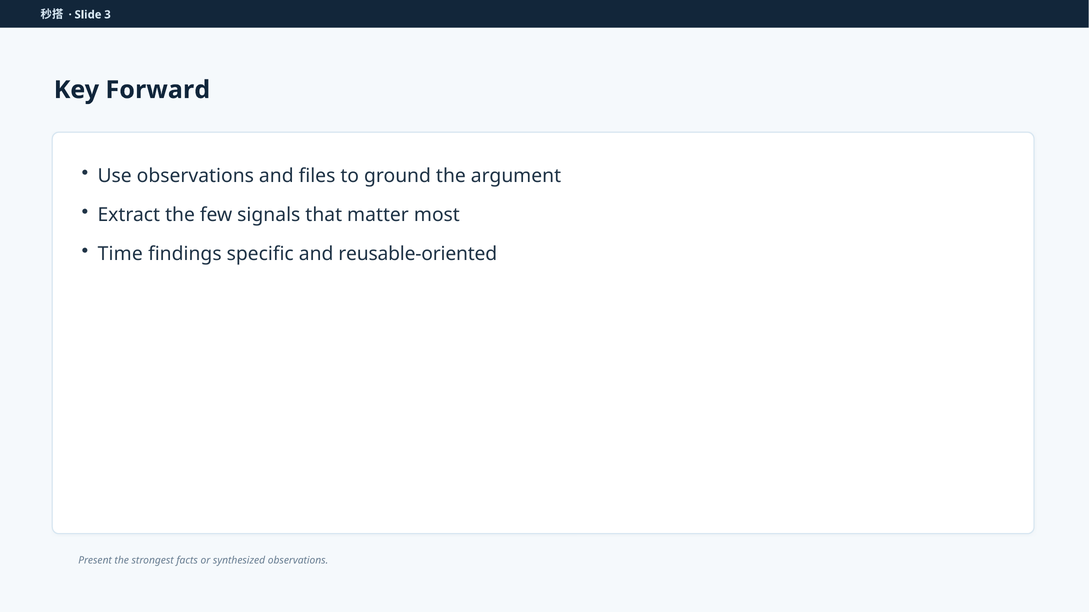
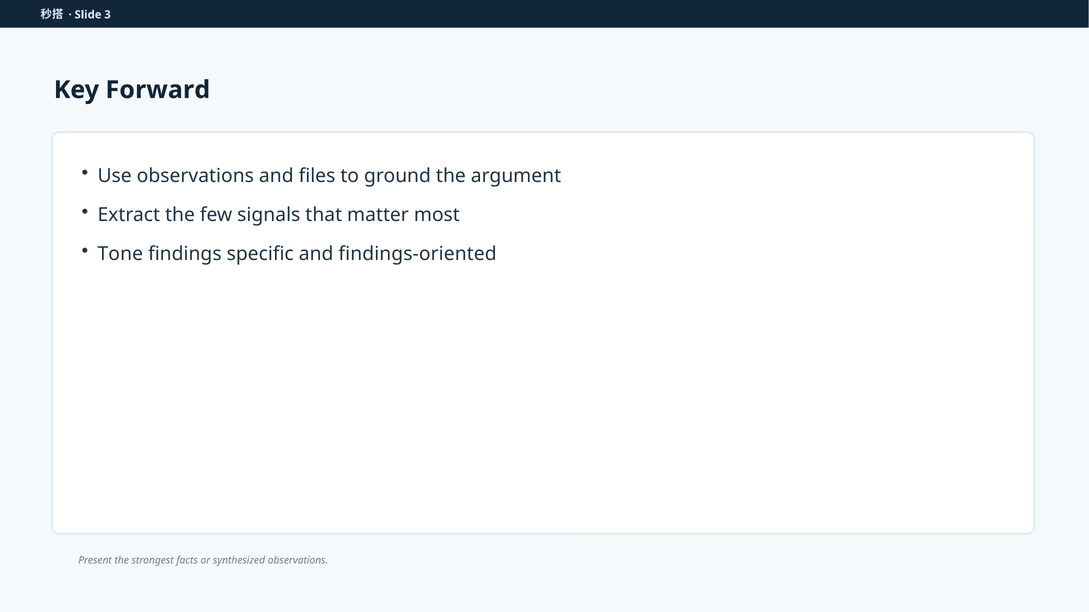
Time: Time -> Tone
reusable-oriented: reusable-oriented -> findings-oriented
